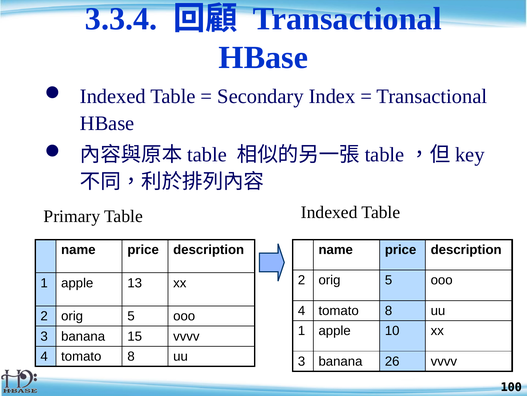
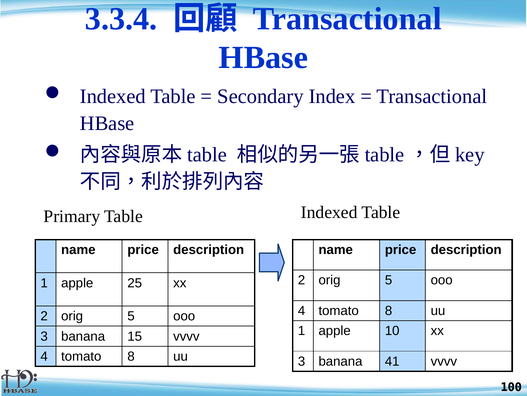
13: 13 -> 25
26: 26 -> 41
